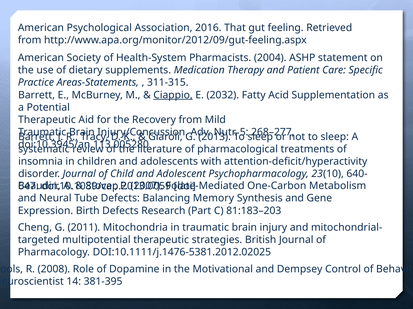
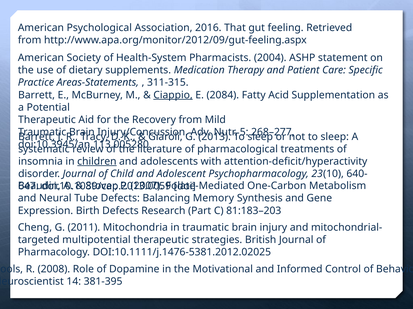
2032: 2032 -> 2084
children underline: none -> present
Dempsey: Dempsey -> Informed
